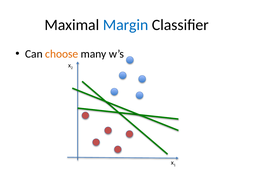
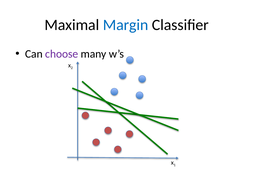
choose colour: orange -> purple
